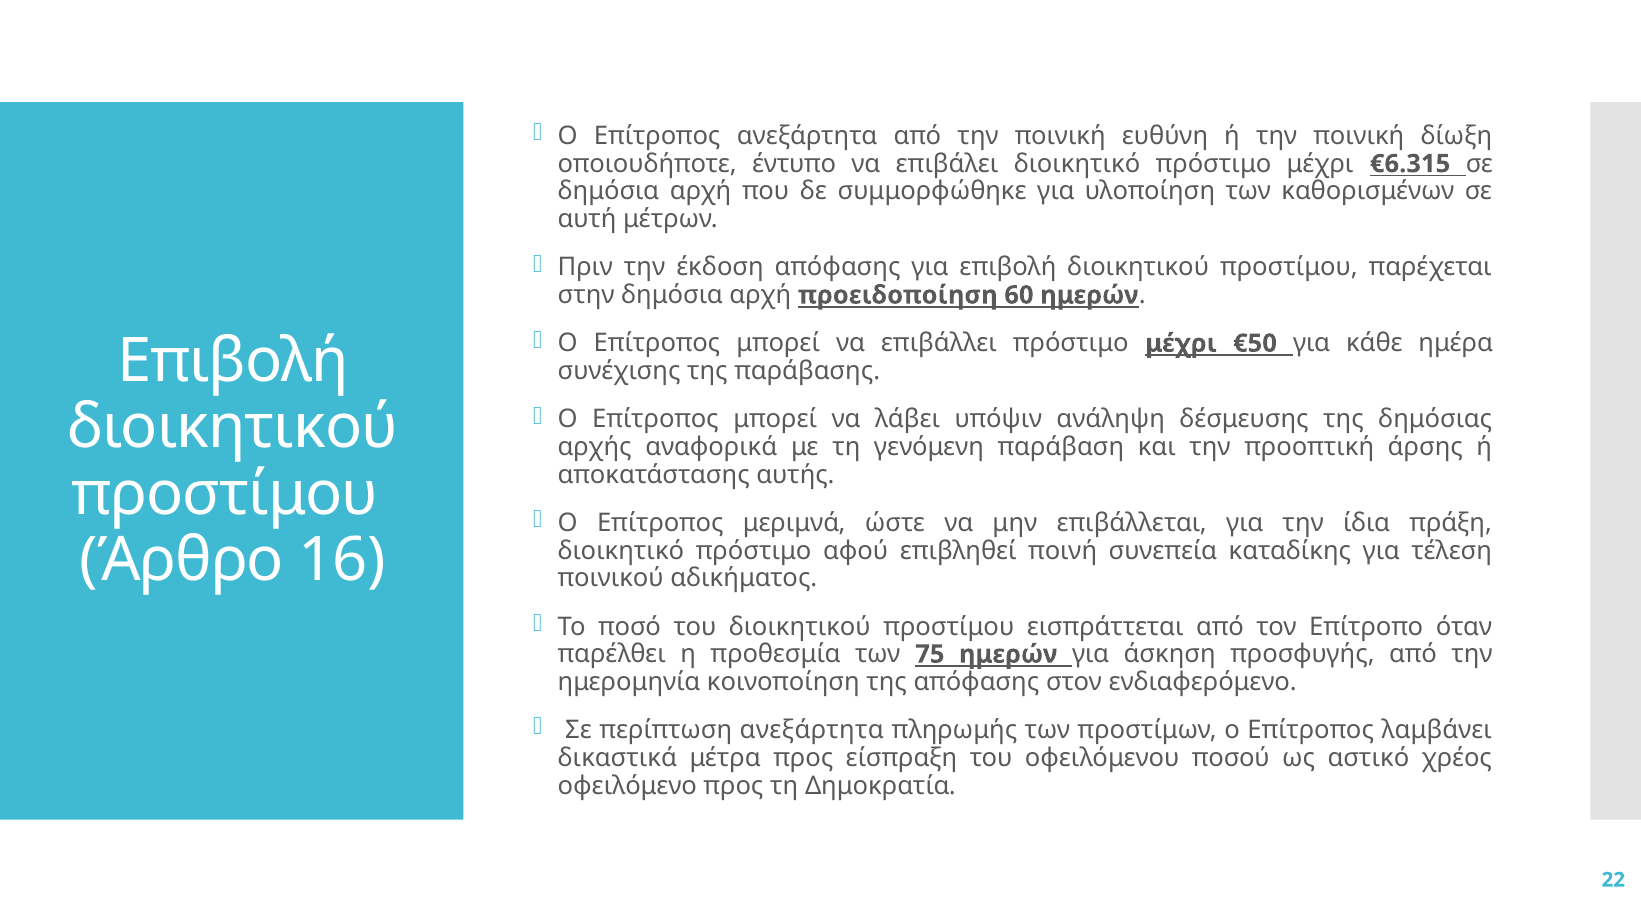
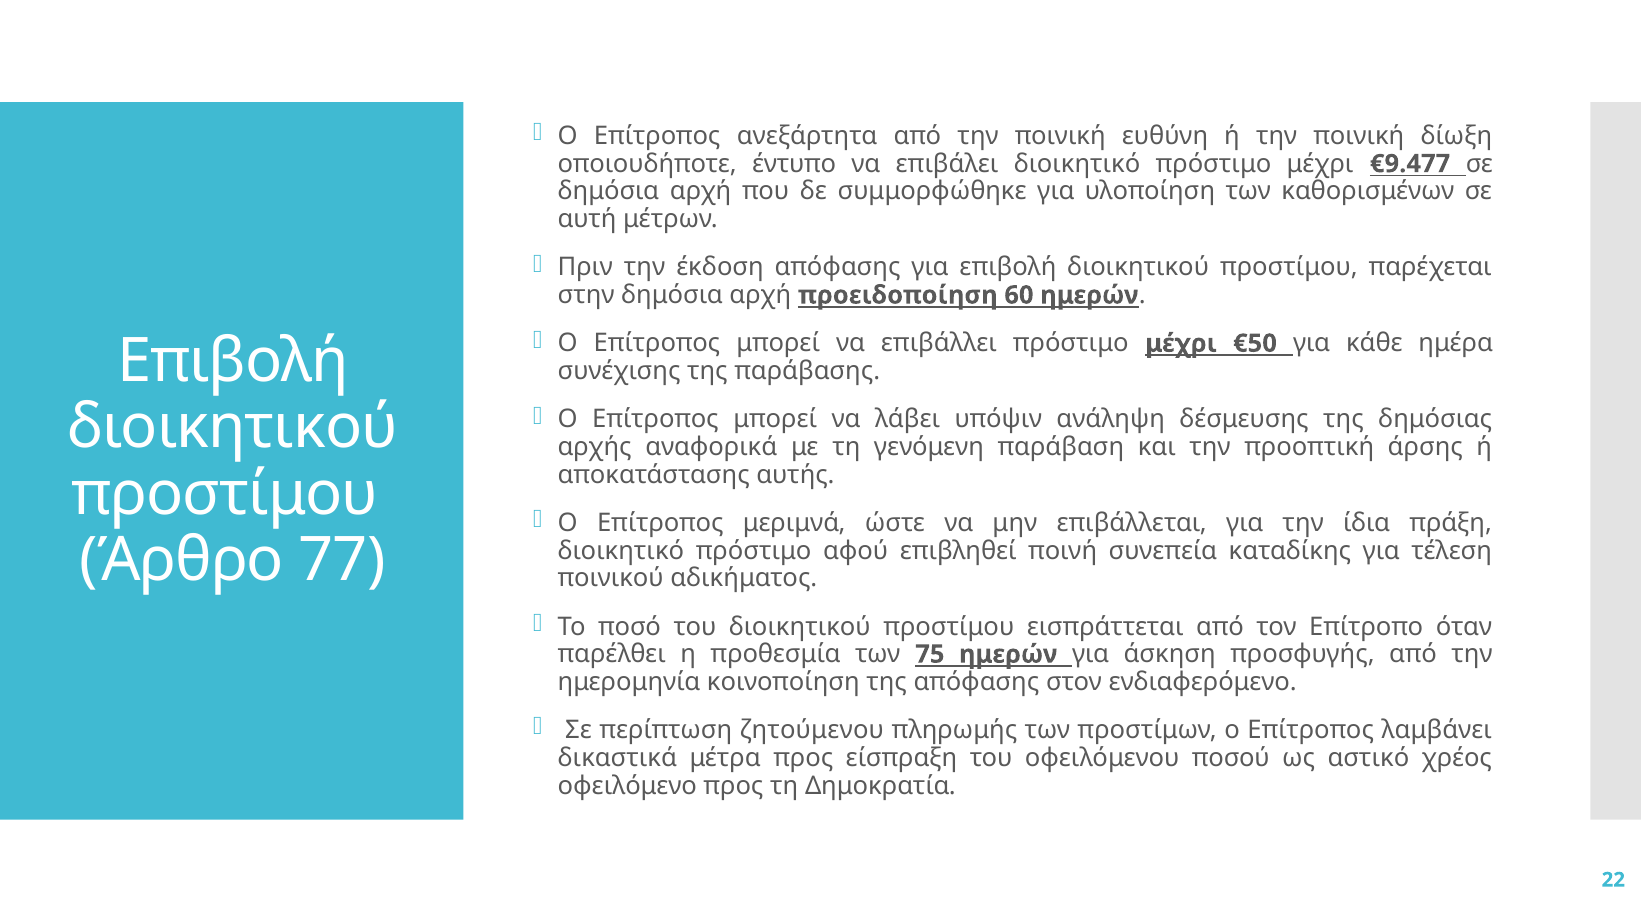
€6.315: €6.315 -> €9.477
16: 16 -> 77
περίπτωση ανεξάρτητα: ανεξάρτητα -> ζητούμενου
